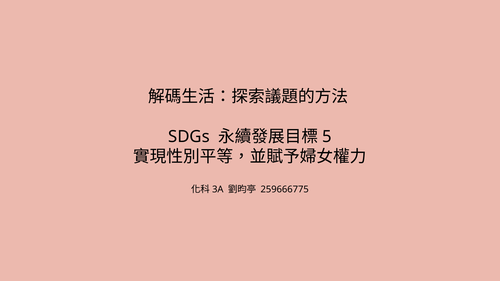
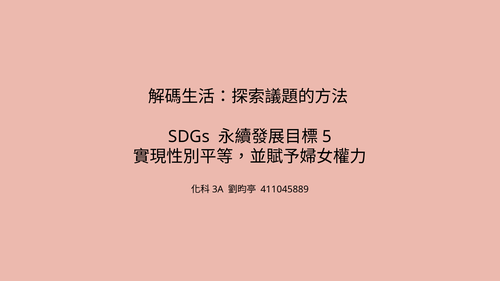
259666775: 259666775 -> 411045889
